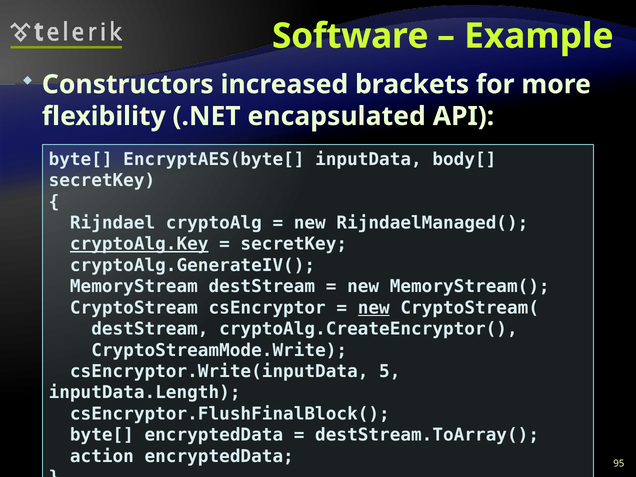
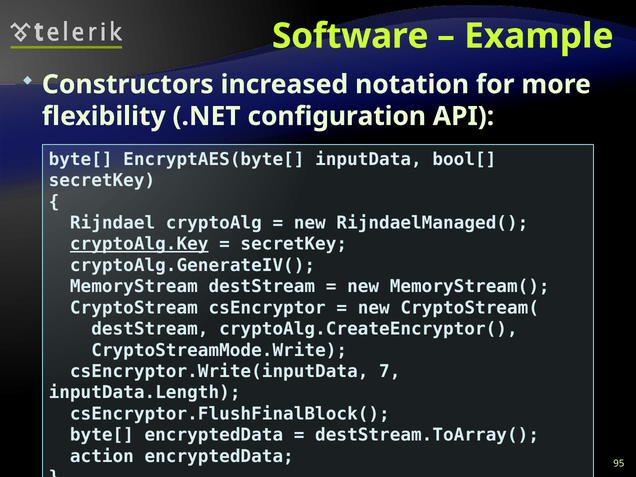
brackets: brackets -> notation
encapsulated: encapsulated -> configuration
body[: body[ -> bool[
new at (374, 308) underline: present -> none
5: 5 -> 7
